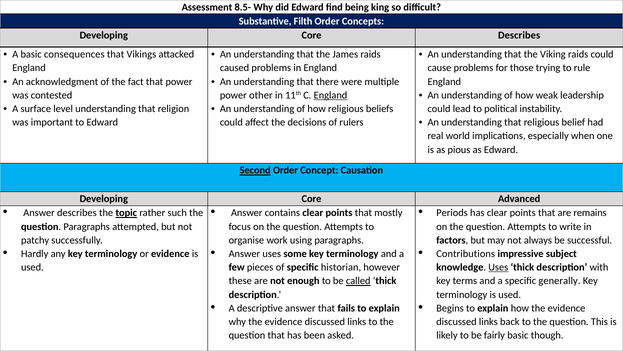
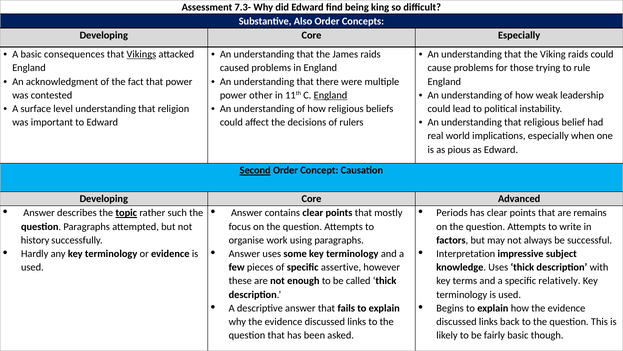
8.5-: 8.5- -> 7.3-
Filth: Filth -> Also
Core Describes: Describes -> Especially
Vikings underline: none -> present
patchy: patchy -> history
Contributions: Contributions -> Interpretation
historian: historian -> assertive
Uses at (498, 267) underline: present -> none
called underline: present -> none
generally: generally -> relatively
